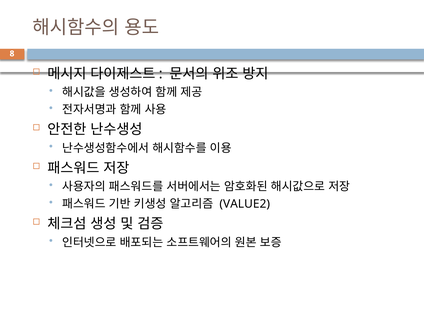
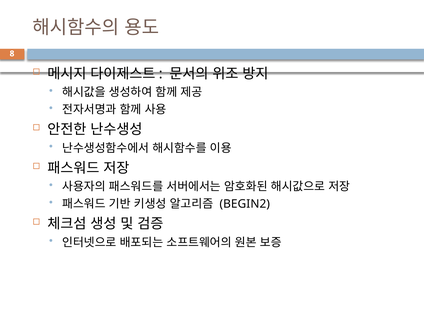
VALUE2: VALUE2 -> BEGIN2
